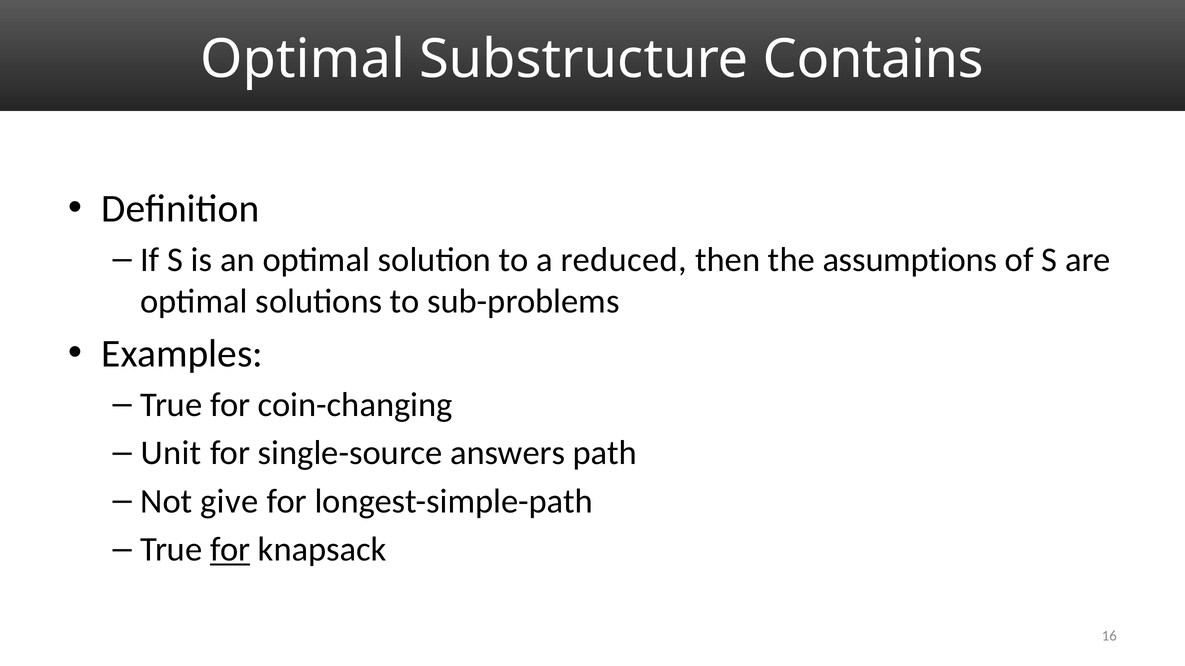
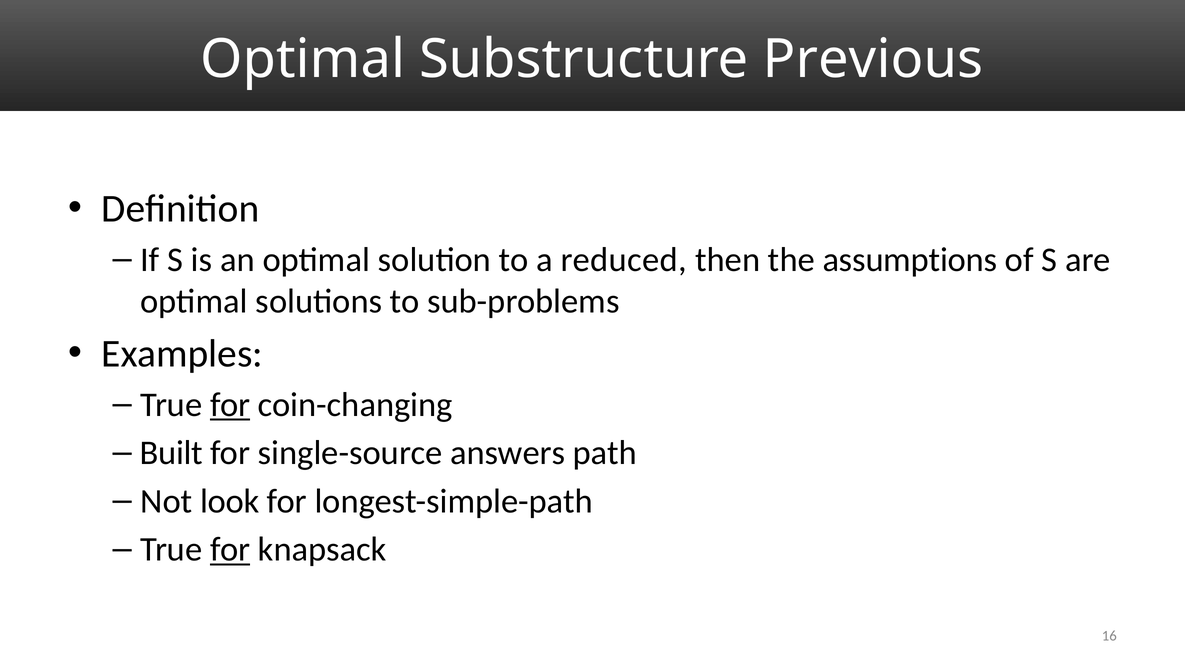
Contains: Contains -> Previous
for at (230, 405) underline: none -> present
Unit: Unit -> Built
give: give -> look
